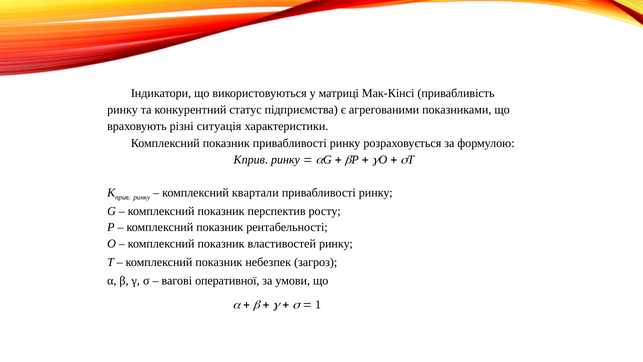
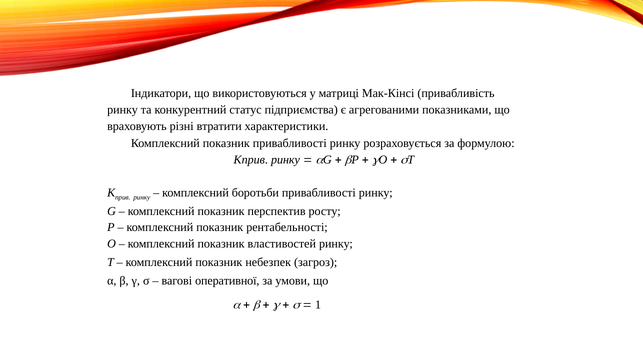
ситуація: ситуація -> втратити
квартали: квартали -> боротьби
